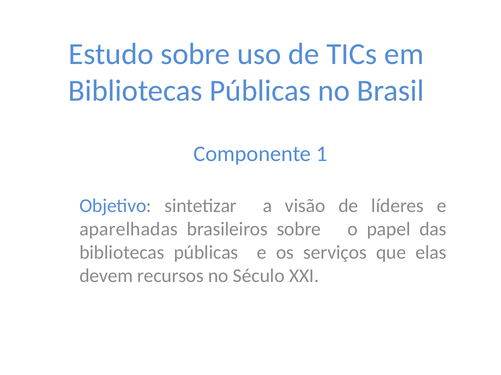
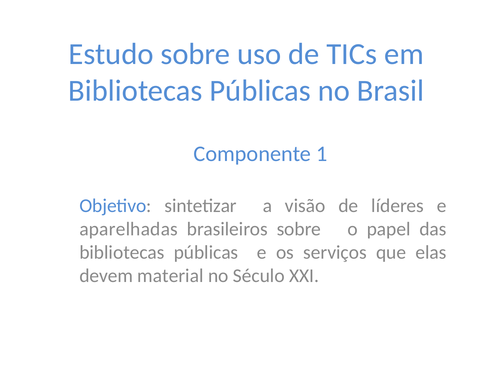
recursos: recursos -> material
